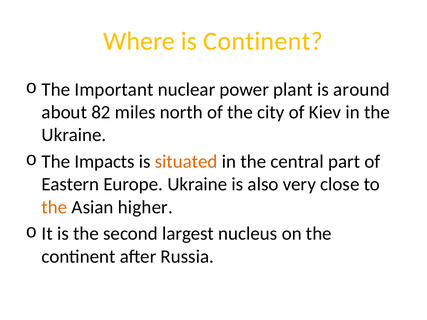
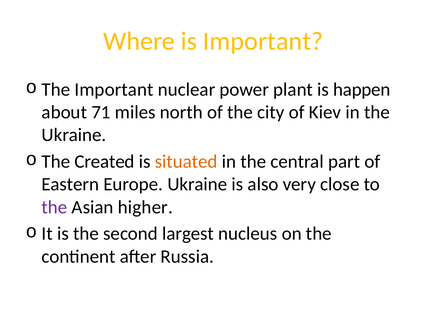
is Continent: Continent -> Important
around: around -> happen
82: 82 -> 71
Impacts: Impacts -> Created
the at (55, 207) colour: orange -> purple
